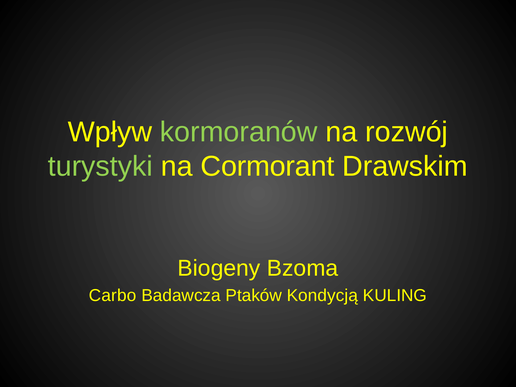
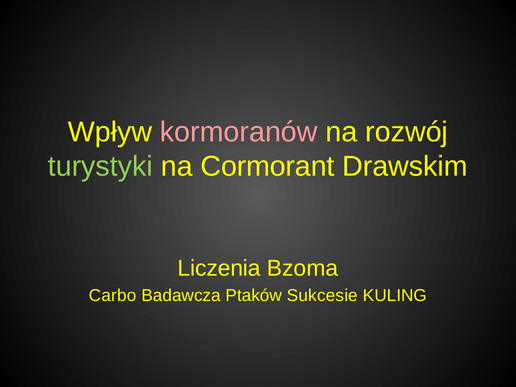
kormoranów colour: light green -> pink
Biogeny: Biogeny -> Liczenia
Kondycją: Kondycją -> Sukcesie
